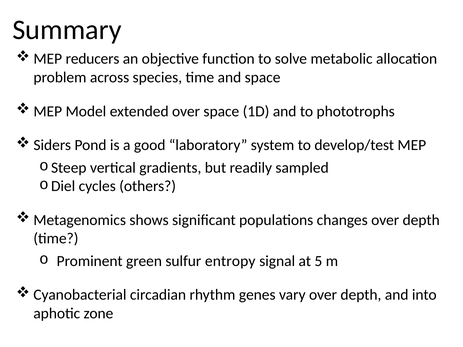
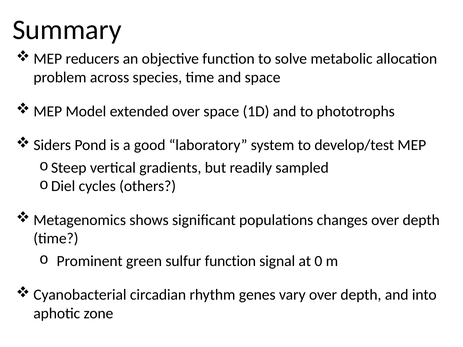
sulfur entropy: entropy -> function
5: 5 -> 0
